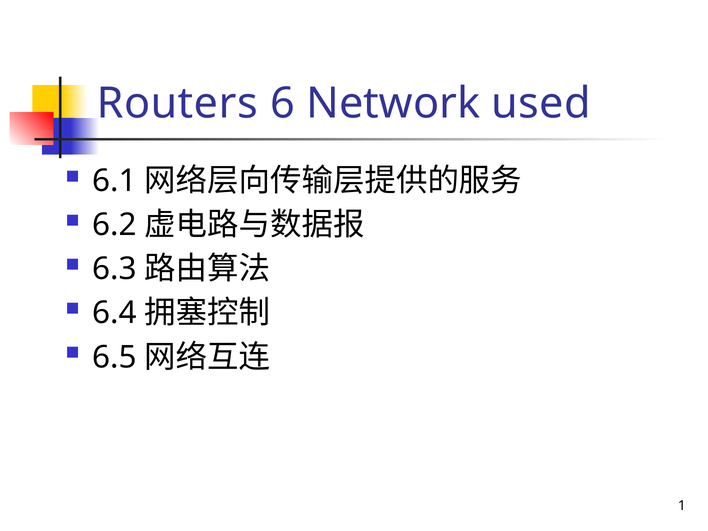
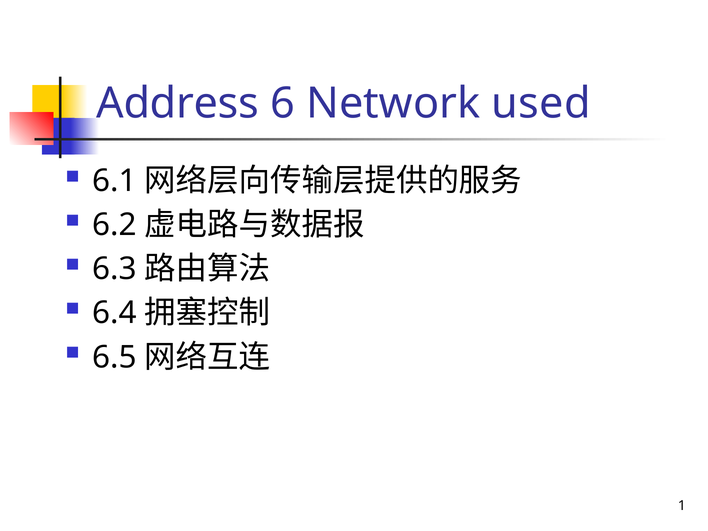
Routers: Routers -> Address
